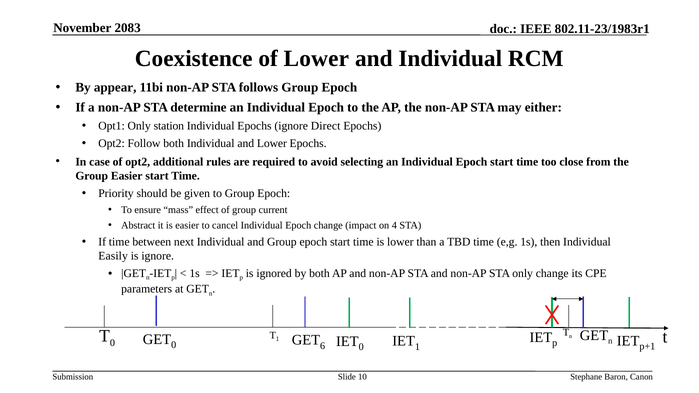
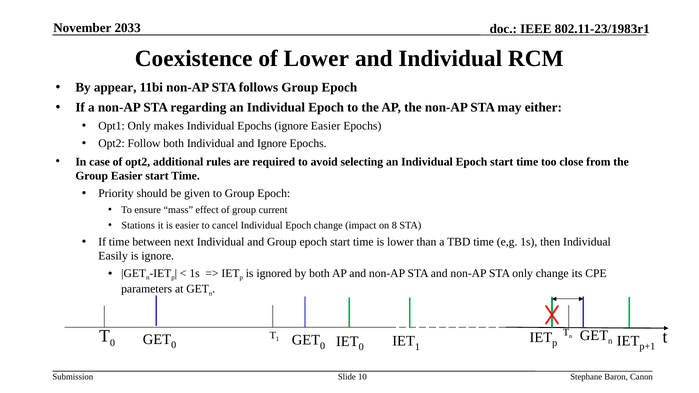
2083: 2083 -> 2033
determine: determine -> regarding
station: station -> makes
ignore Direct: Direct -> Easier
and Lower: Lower -> Ignore
Abstract: Abstract -> Stations
4: 4 -> 8
6 at (323, 346): 6 -> 0
